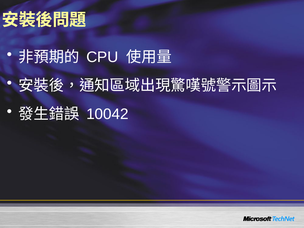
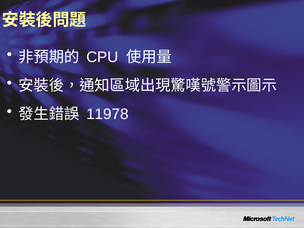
10042: 10042 -> 11978
